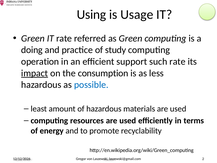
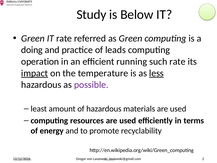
Using: Using -> Study
Usage: Usage -> Below
study: study -> leads
support: support -> running
consumption: consumption -> temperature
less underline: none -> present
possible colour: blue -> purple
